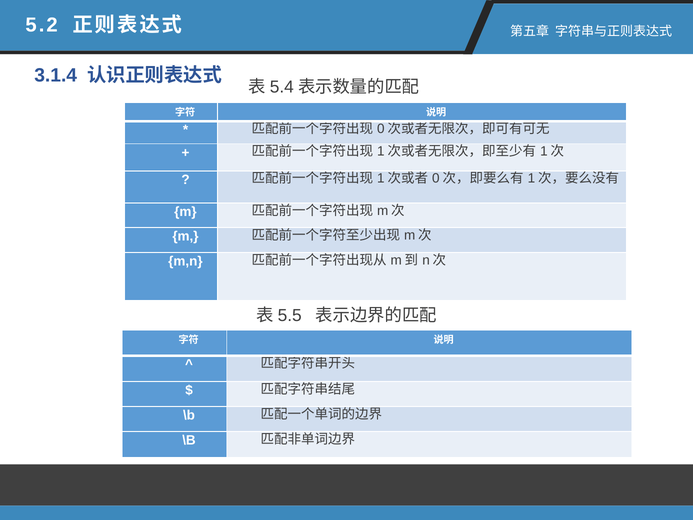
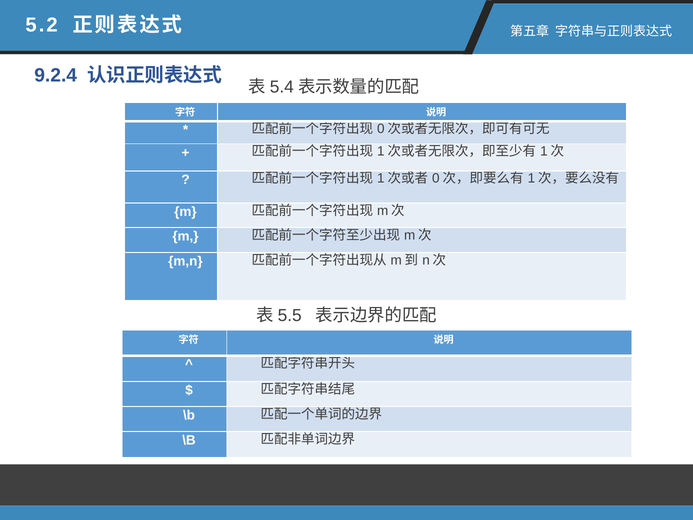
3.1.4: 3.1.4 -> 9.2.4
